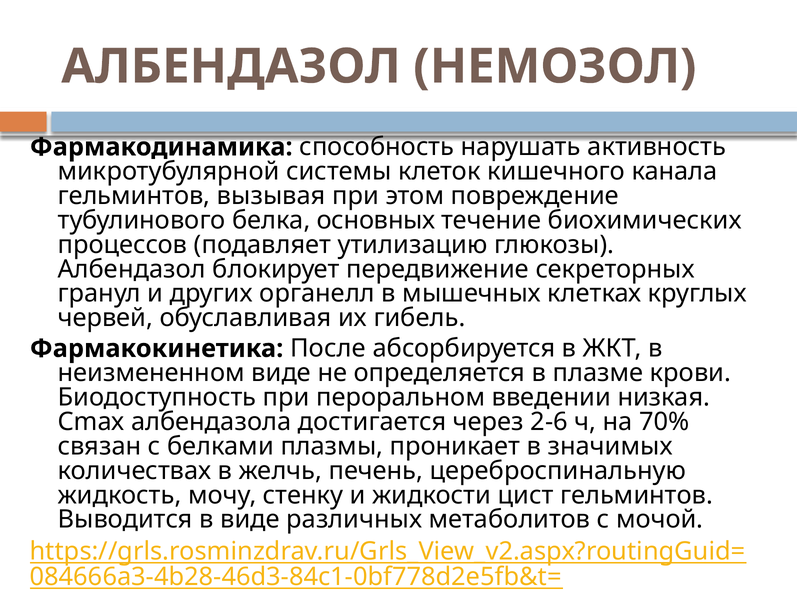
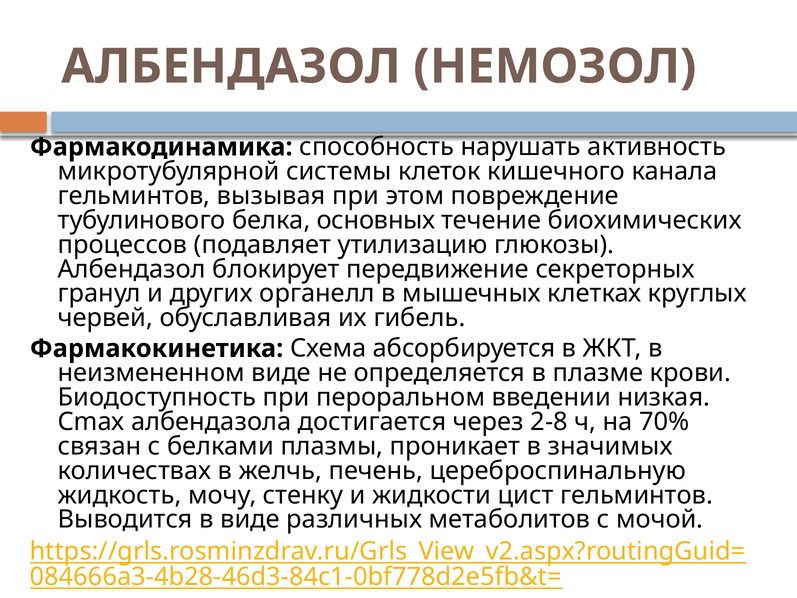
После: После -> Схема
2-6: 2-6 -> 2-8
